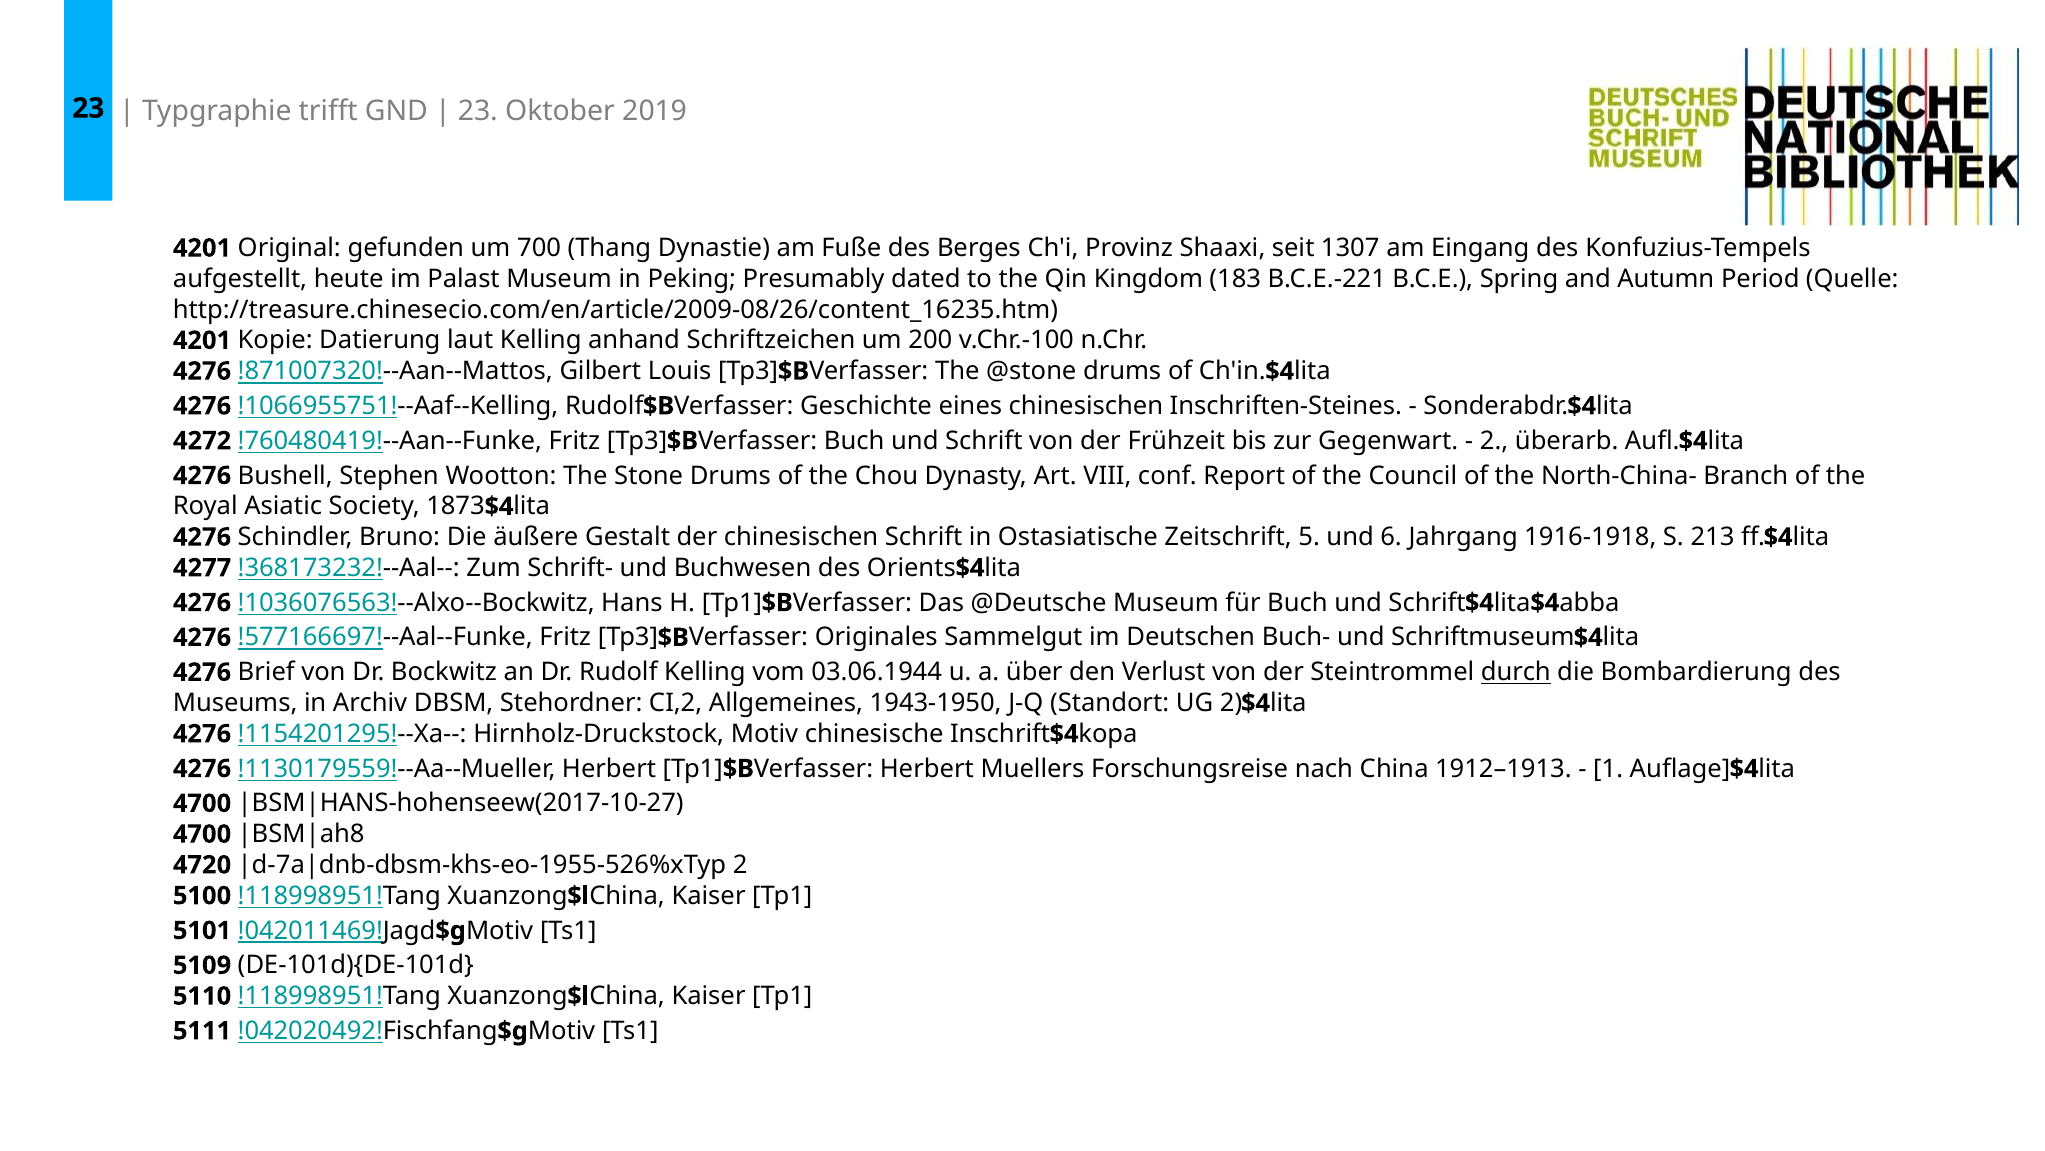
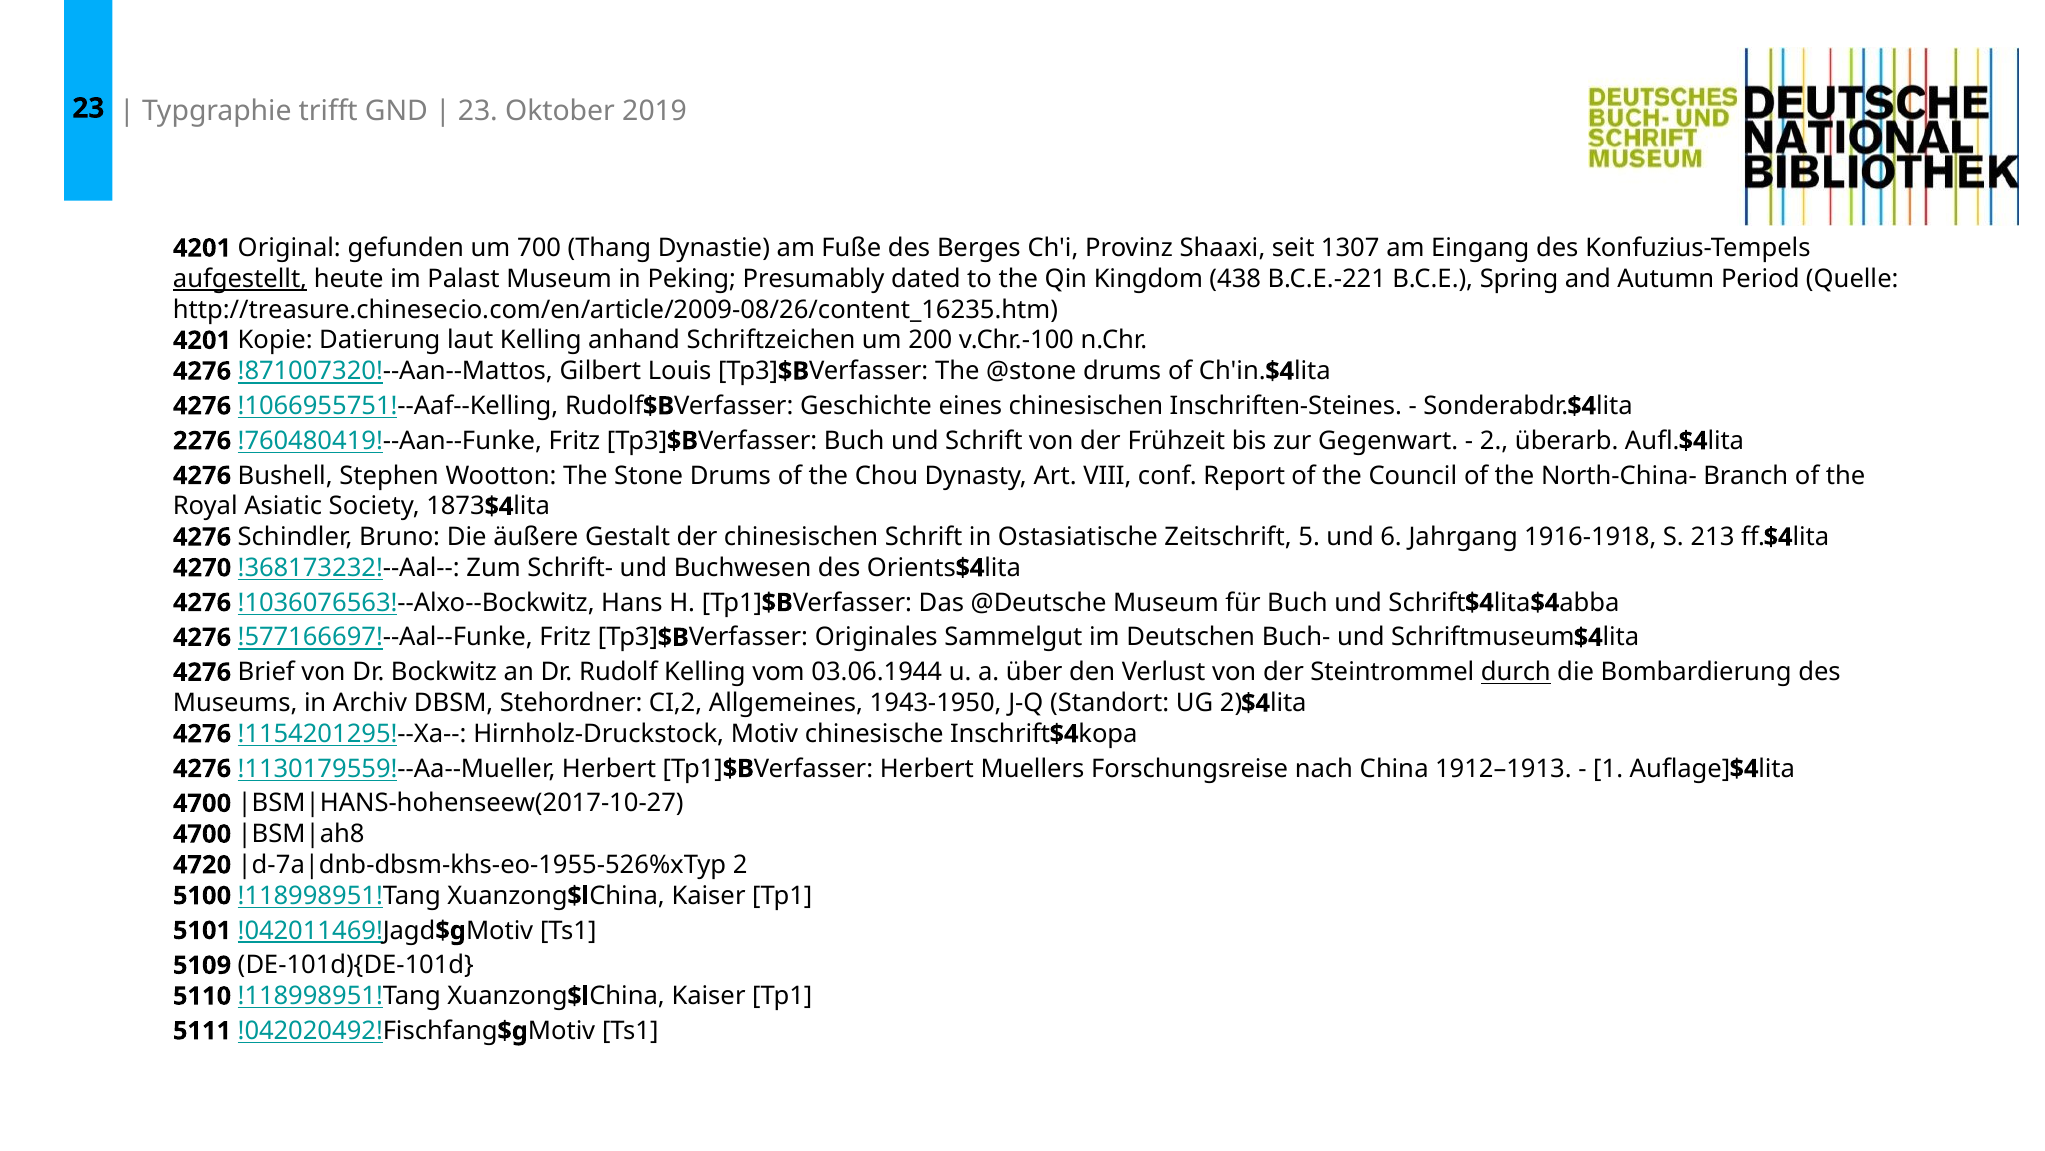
aufgestellt underline: none -> present
183: 183 -> 438
4272: 4272 -> 2276
4277: 4277 -> 4270
